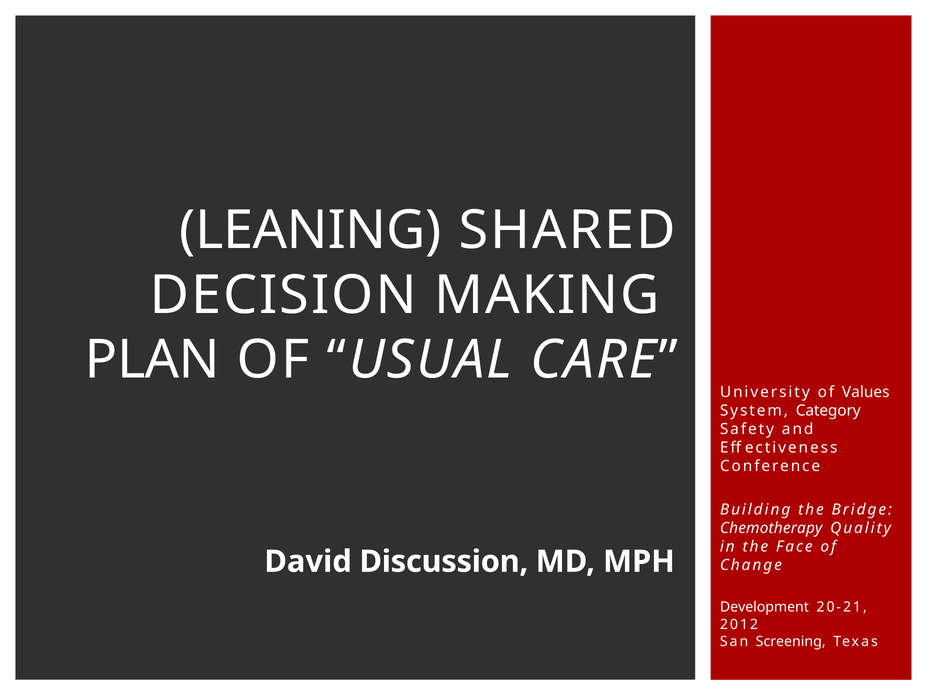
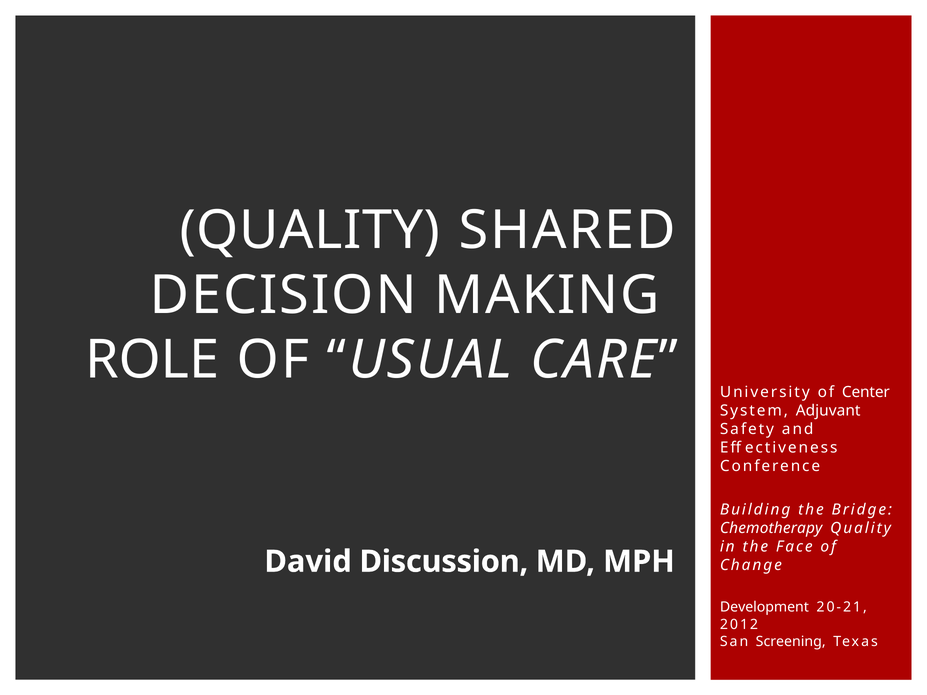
LEANING at (310, 230): LEANING -> QUALITY
PLAN: PLAN -> ROLE
Values: Values -> Center
Category: Category -> Adjuvant
